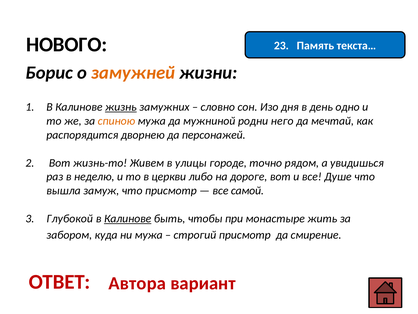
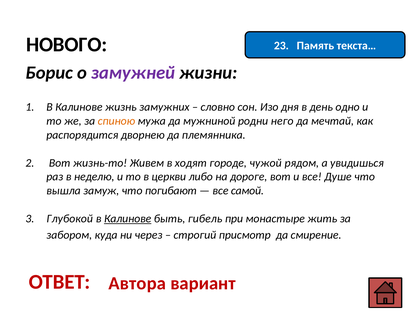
замужней colour: orange -> purple
жизнь underline: present -> none
персонажей: персонажей -> племянника
улицы: улицы -> ходят
точно: точно -> чужой
что присмотр: присмотр -> погибают
чтобы: чтобы -> гибель
ни мужа: мужа -> через
